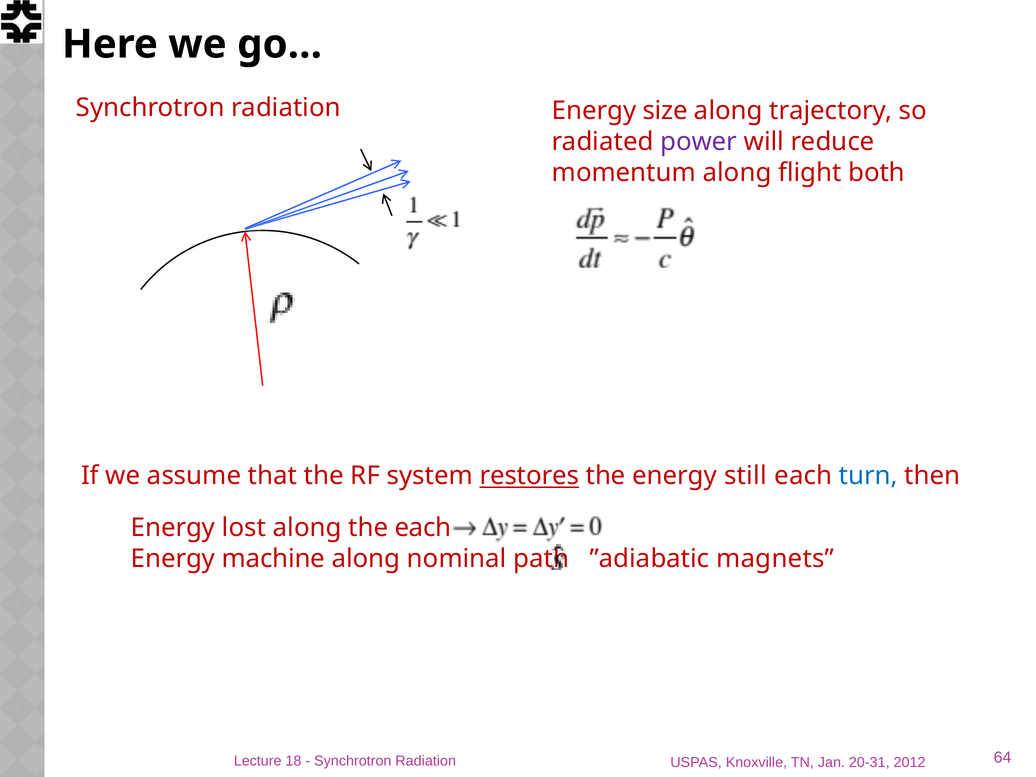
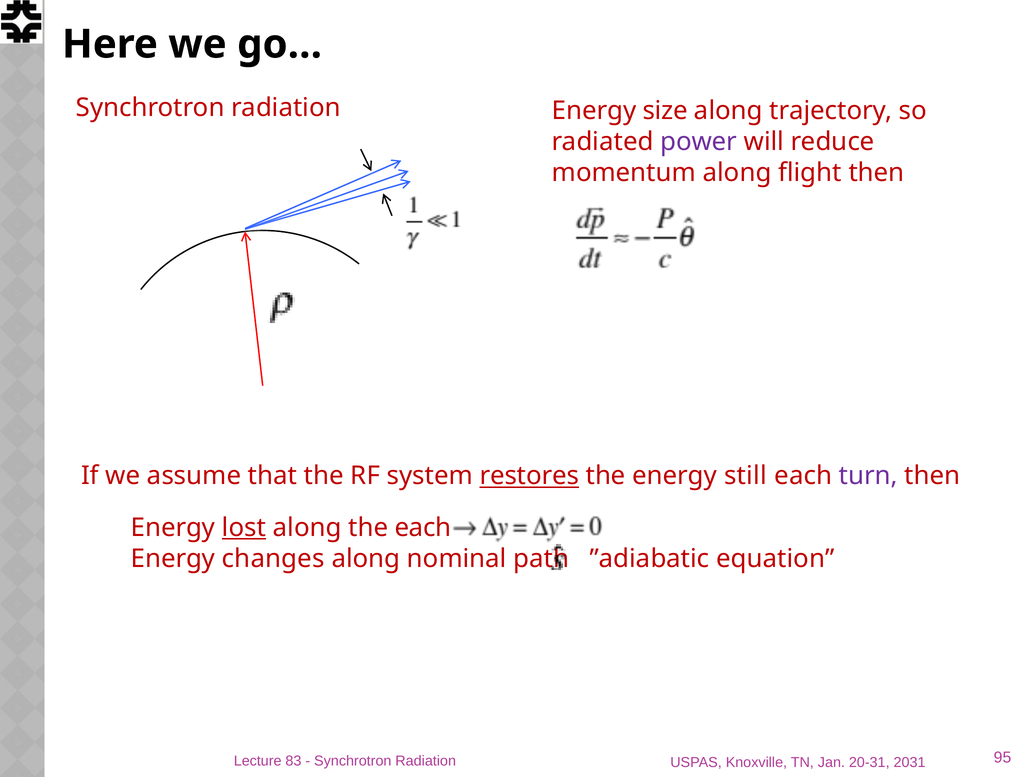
flight both: both -> then
turn colour: blue -> purple
lost underline: none -> present
machine: machine -> changes
magnets: magnets -> equation
18: 18 -> 83
64: 64 -> 95
2012: 2012 -> 2031
